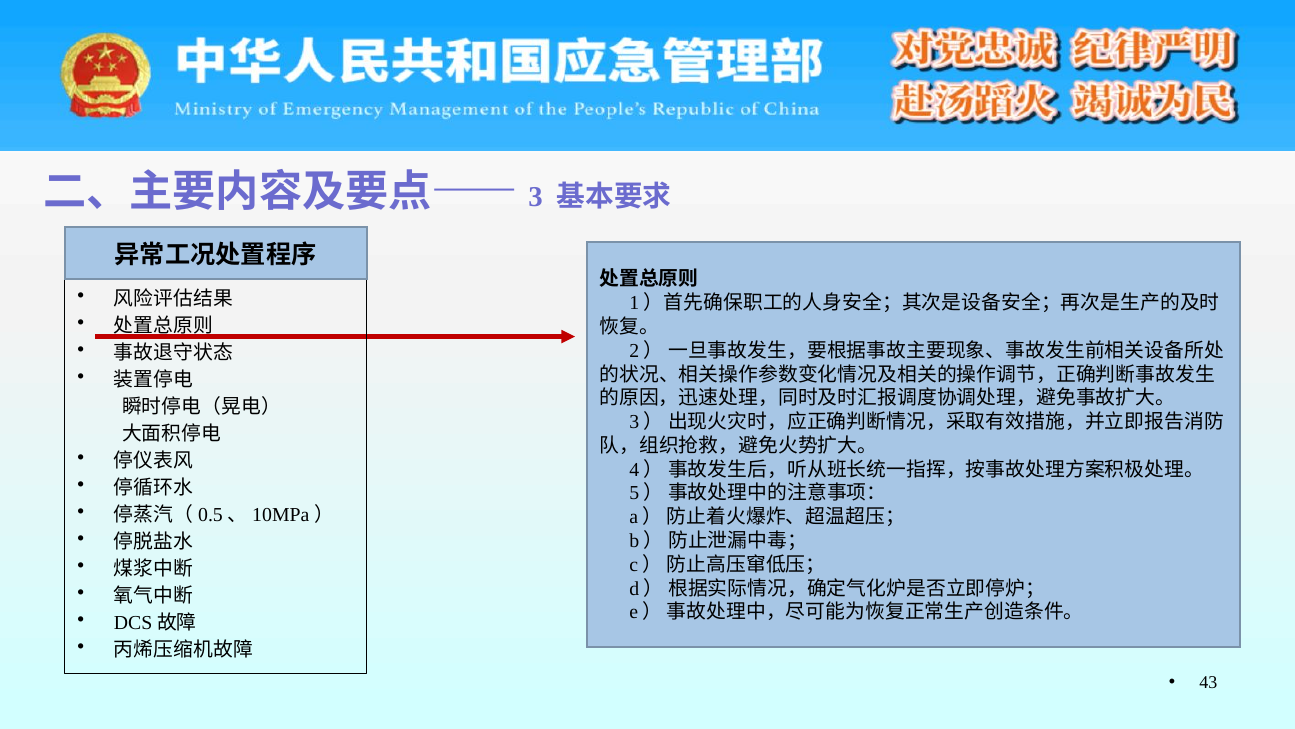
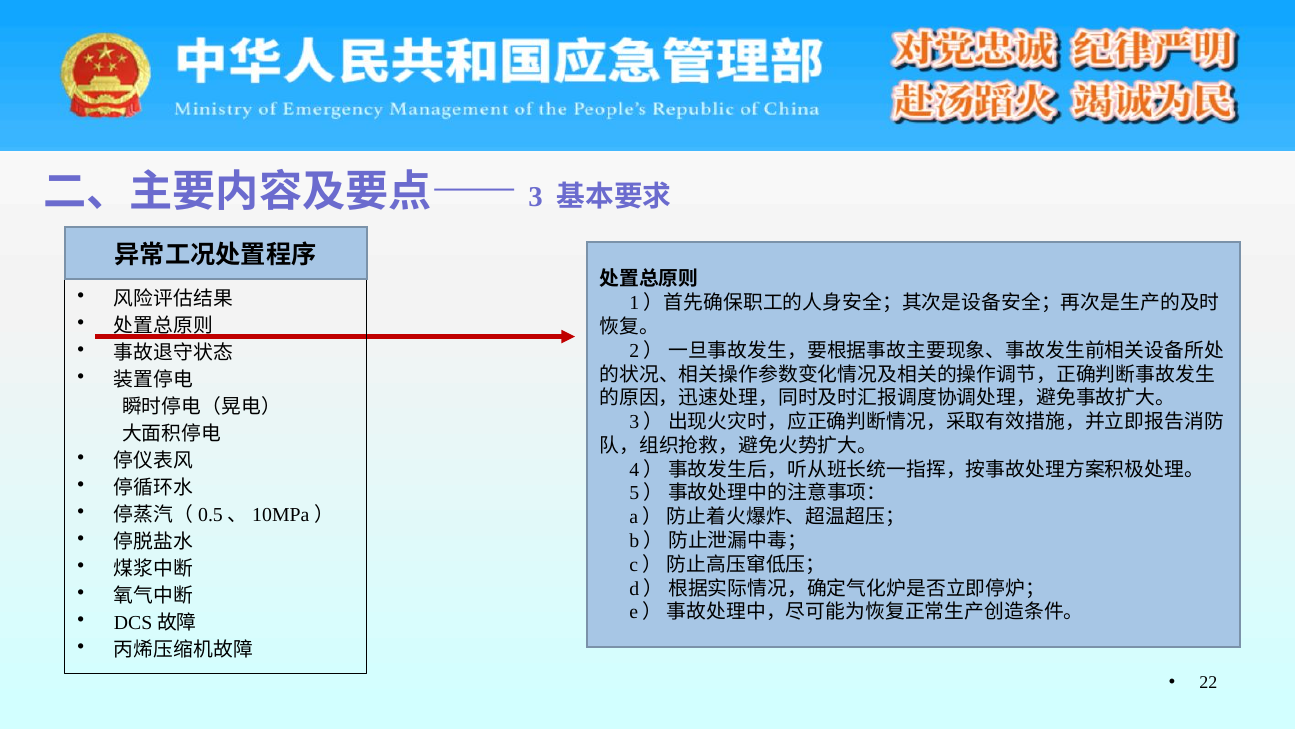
43: 43 -> 22
